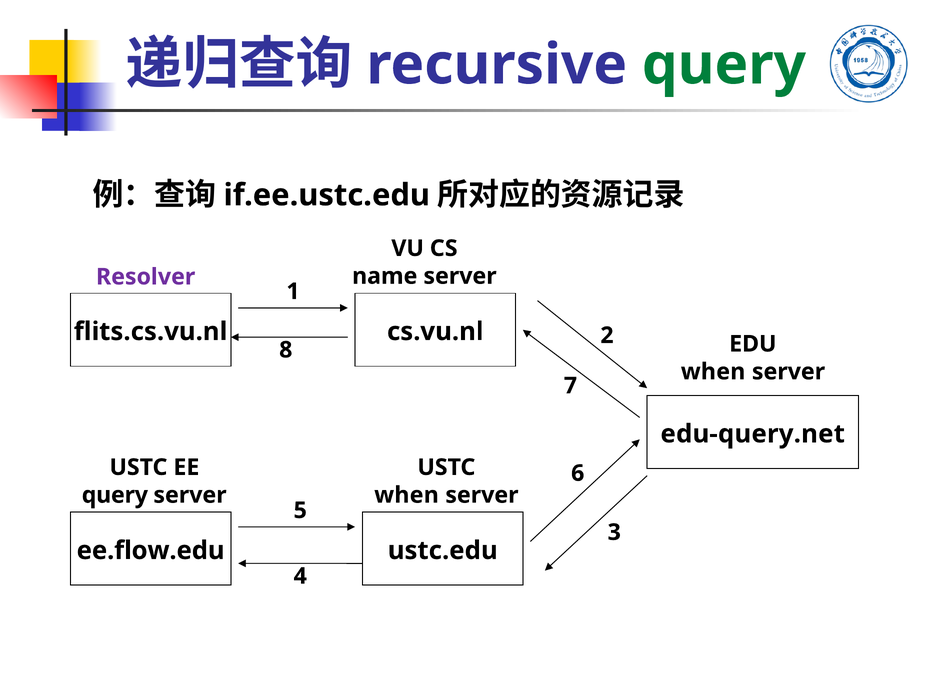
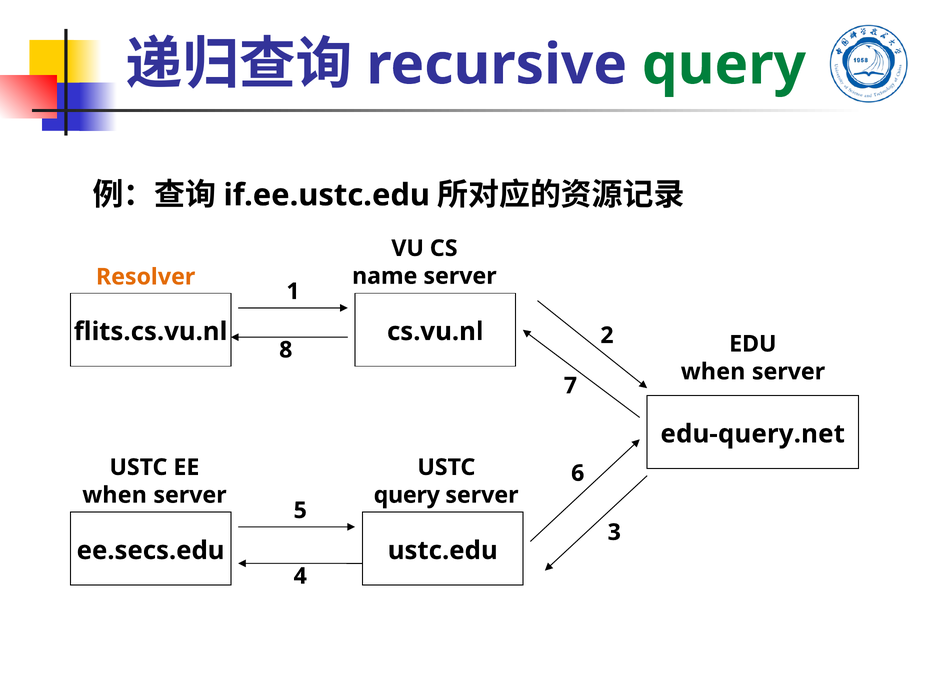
Resolver colour: purple -> orange
query at (115, 495): query -> when
when at (407, 495): when -> query
ee.flow.edu: ee.flow.edu -> ee.secs.edu
